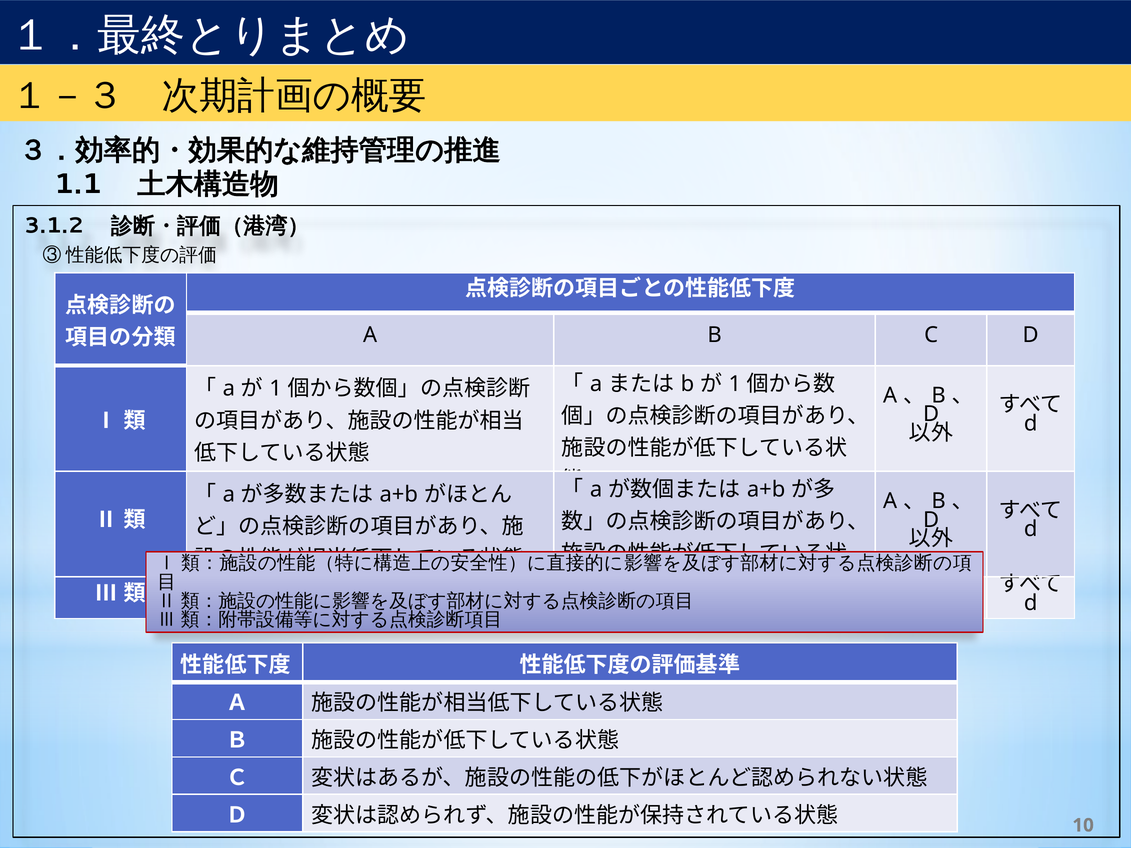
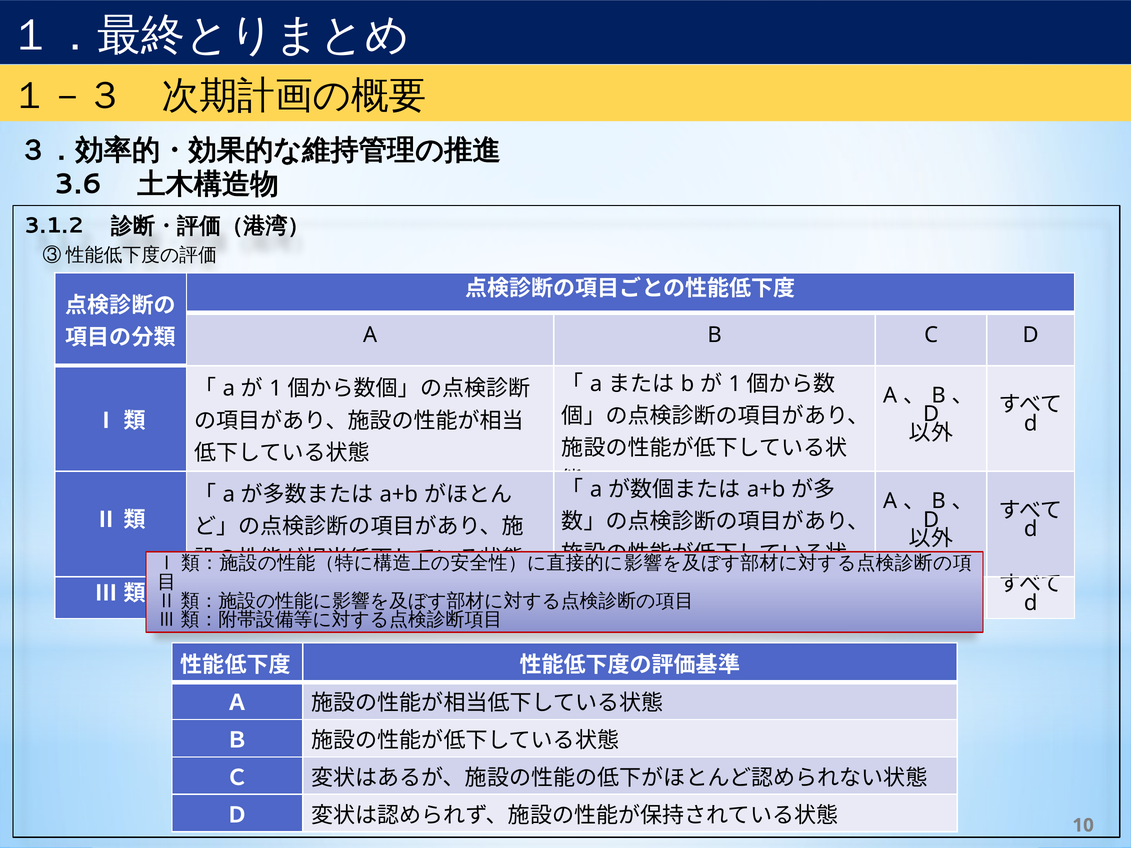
1.1: 1.1 -> 3.6
